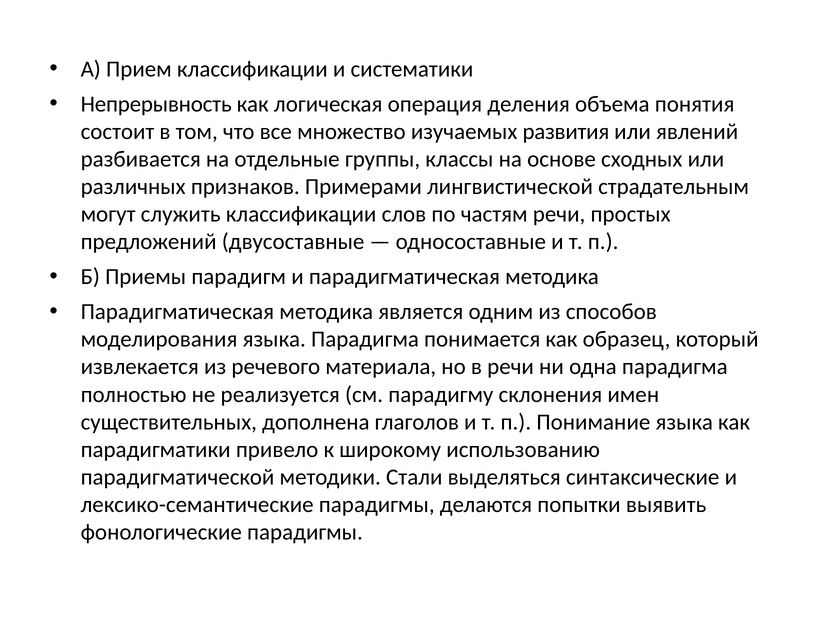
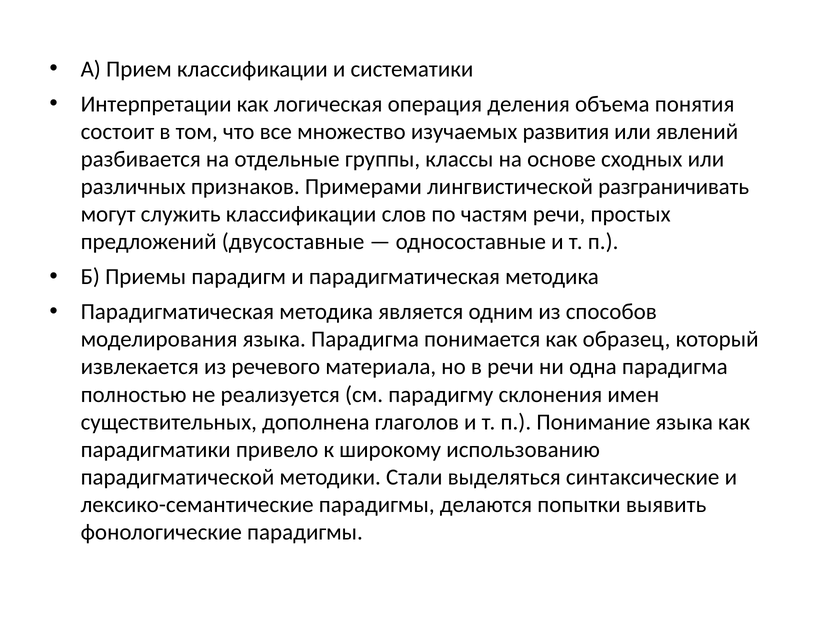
Непрерывность: Непрерывность -> Интерпретации
страдательным: страдательным -> разграничивать
